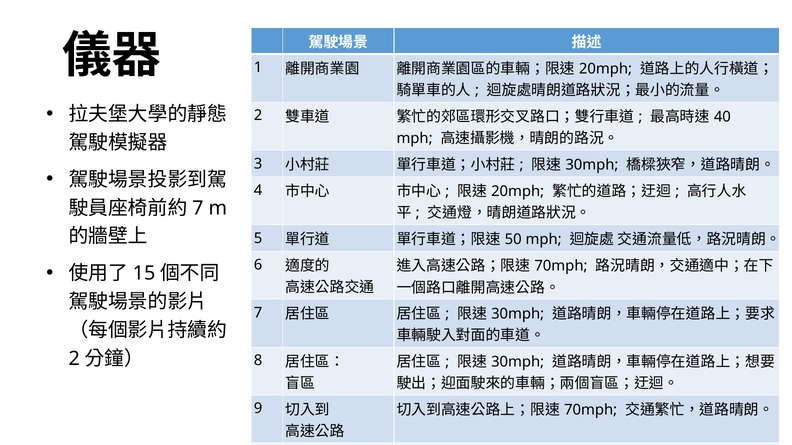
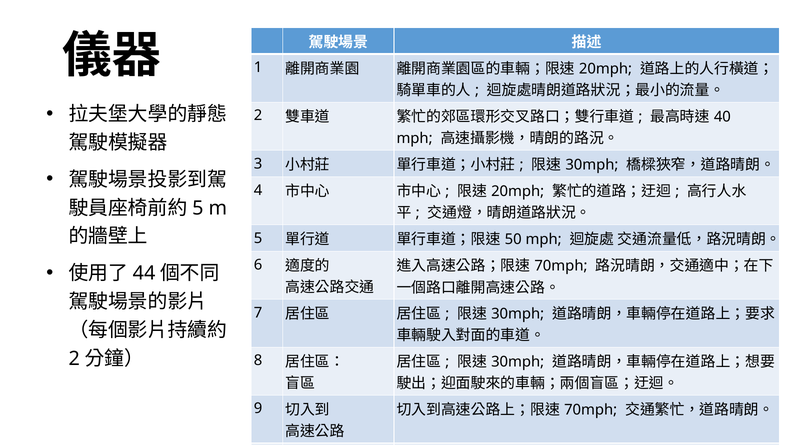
7 at (198, 208): 7 -> 5
15: 15 -> 44
